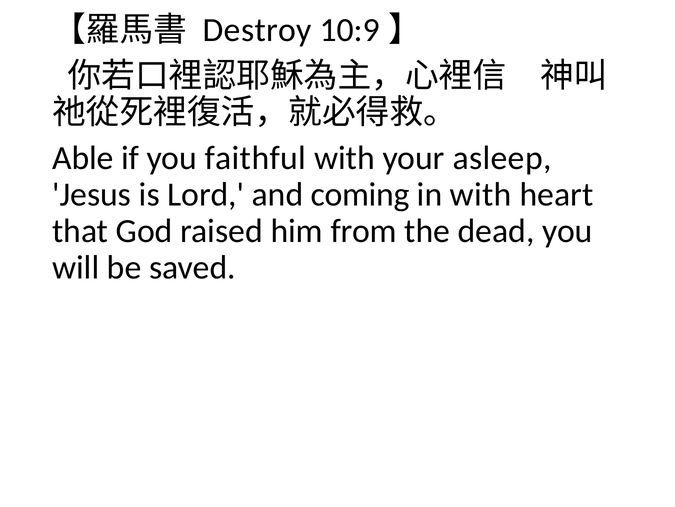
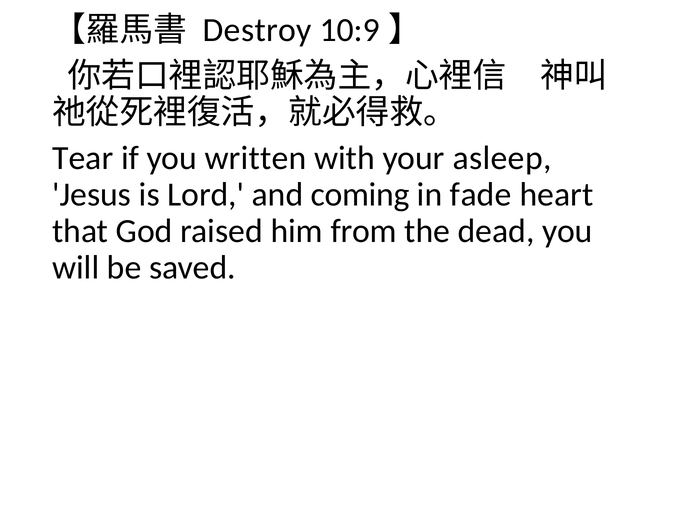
Able: Able -> Tear
faithful: faithful -> written
in with: with -> fade
